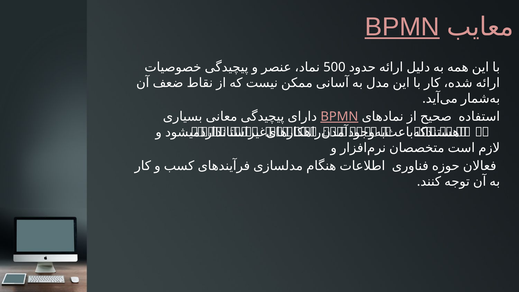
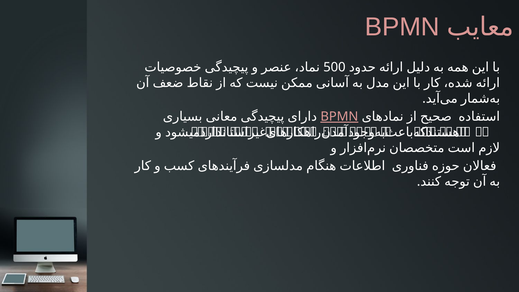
BPMN at (402, 27) underline: present -> none
